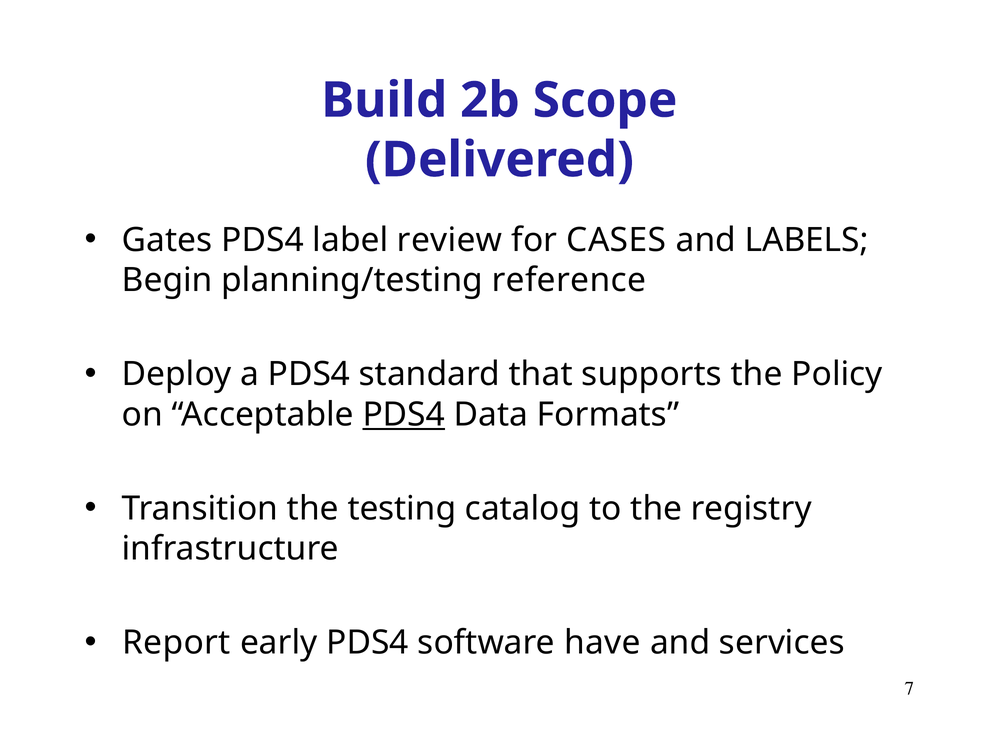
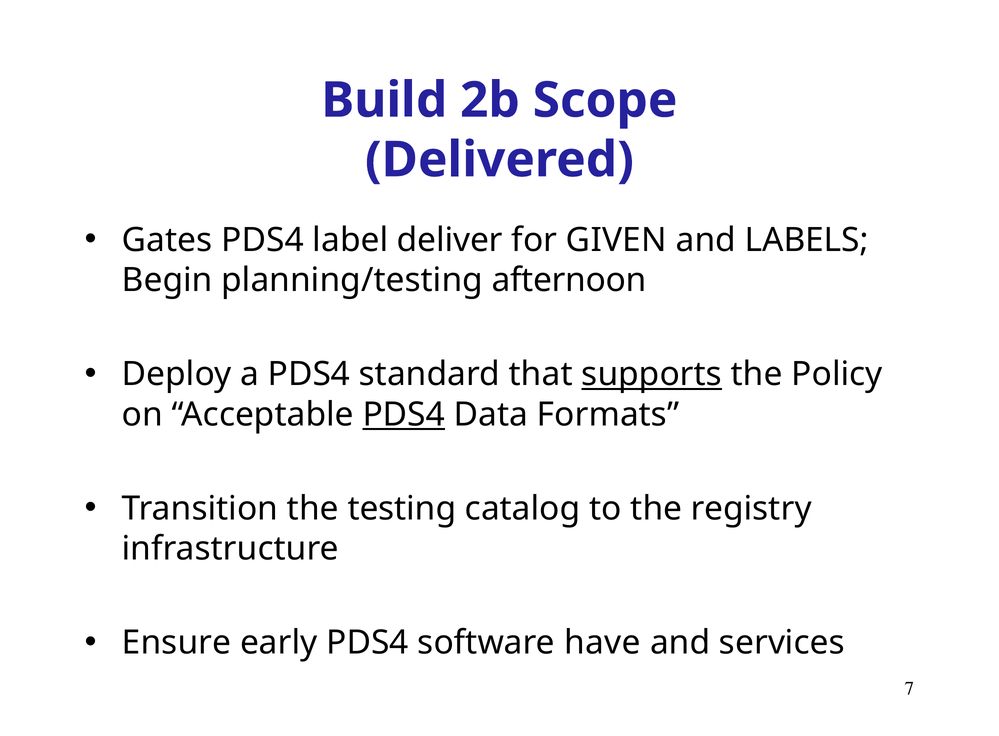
review: review -> deliver
CASES: CASES -> GIVEN
reference: reference -> afternoon
supports underline: none -> present
Report: Report -> Ensure
